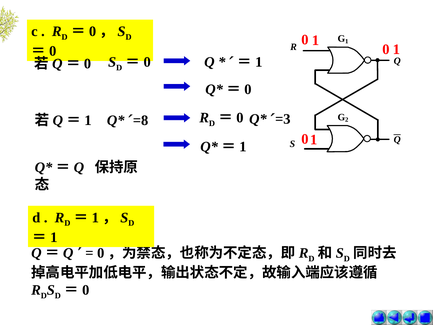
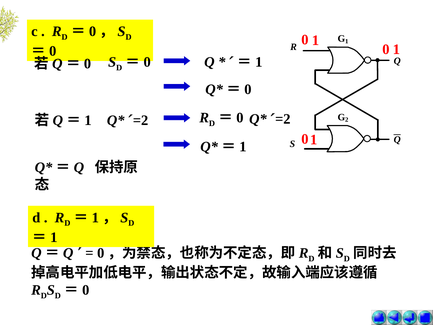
=3 at (283, 119): =3 -> =2
=8 at (141, 120): =8 -> =2
